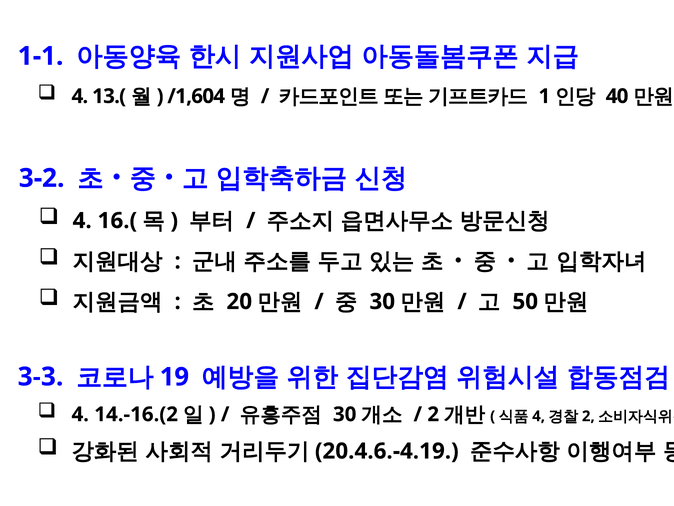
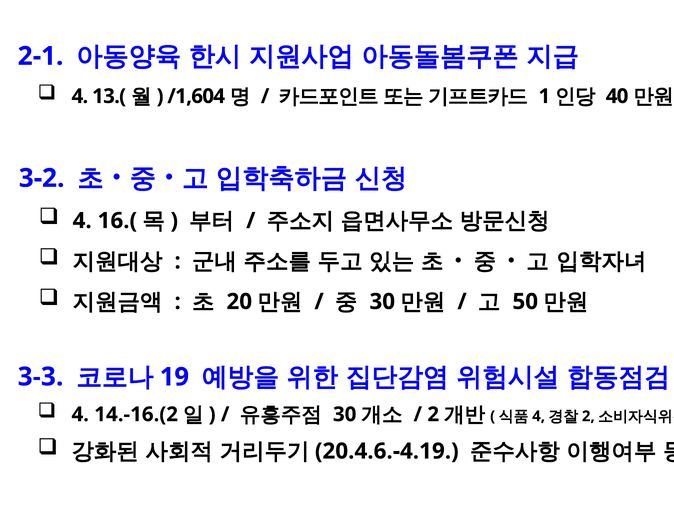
1-1: 1-1 -> 2-1
